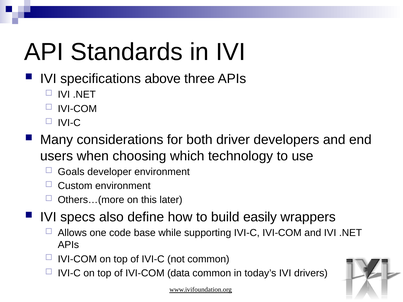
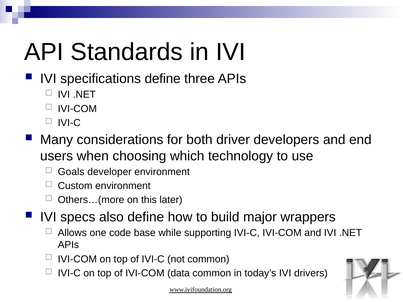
specifications above: above -> define
easily: easily -> major
